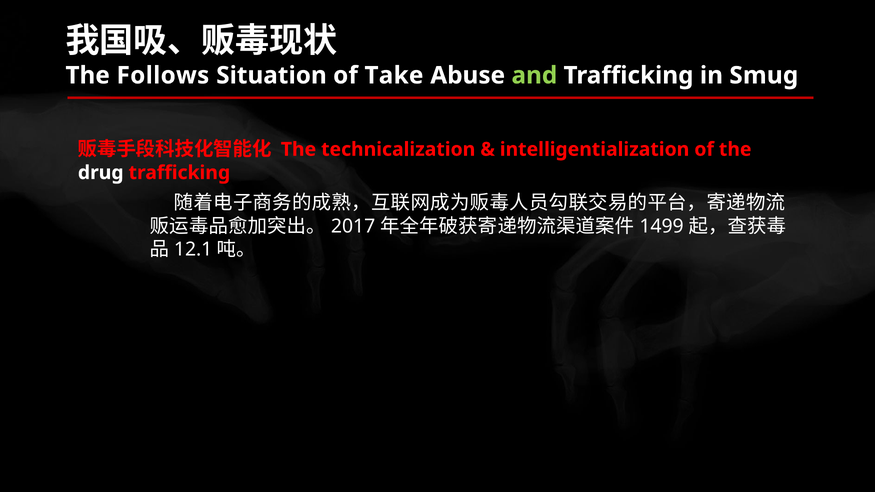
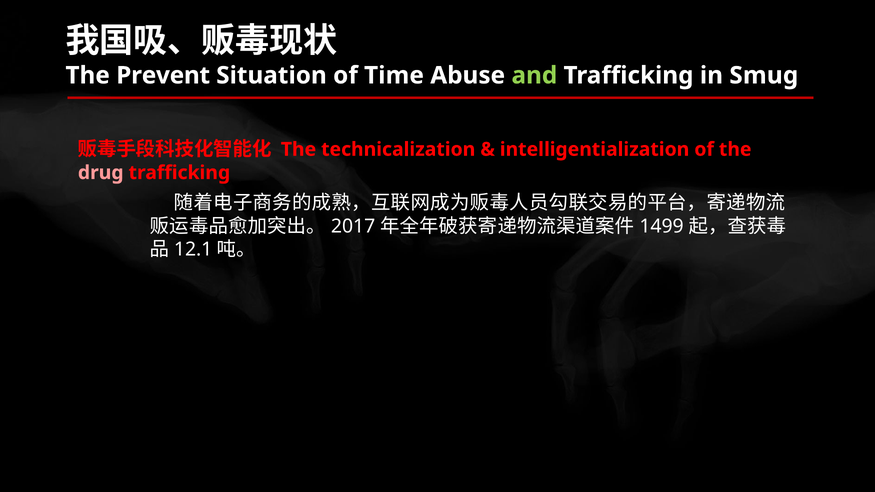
Follows: Follows -> Prevent
Take: Take -> Time
drug colour: white -> pink
